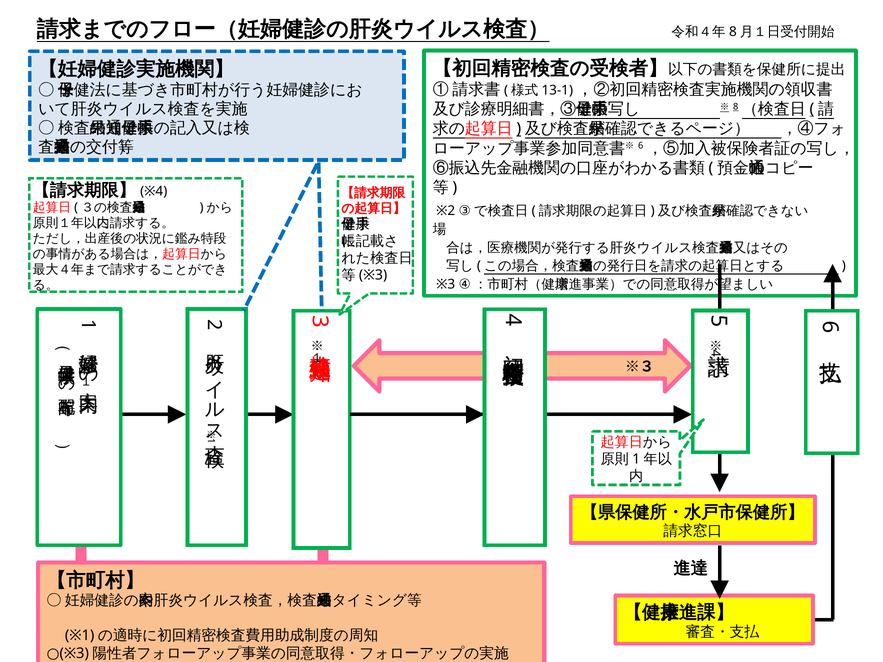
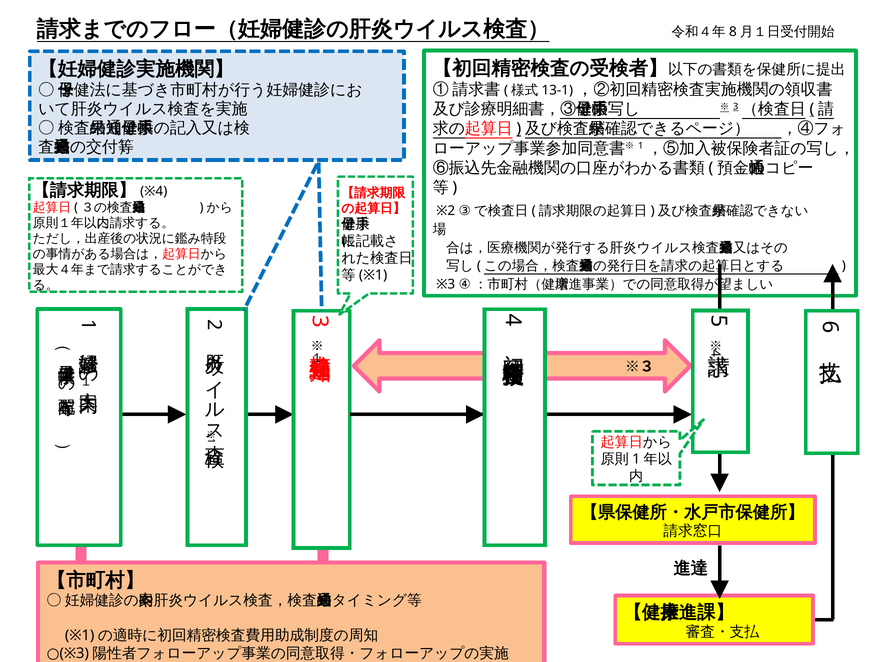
8 at (736, 107): 8 -> 3
6 at (641, 146): 6 -> 1
※3 at (373, 275): ※3 -> ※1
